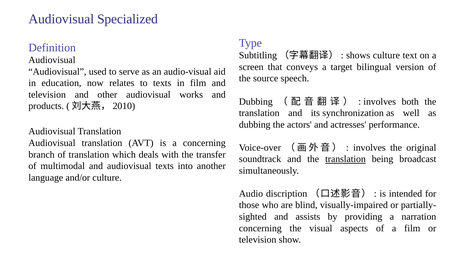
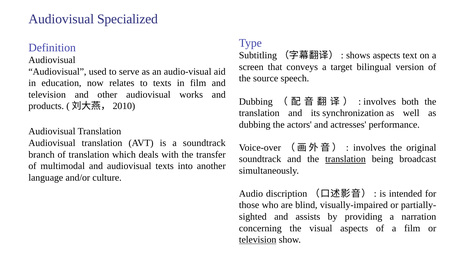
shows culture: culture -> aspects
a concerning: concerning -> soundtrack
television at (258, 240) underline: none -> present
